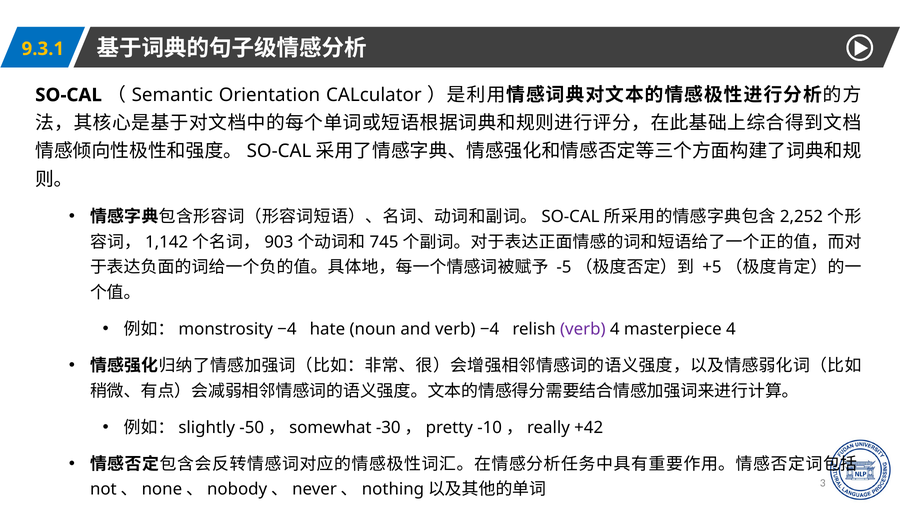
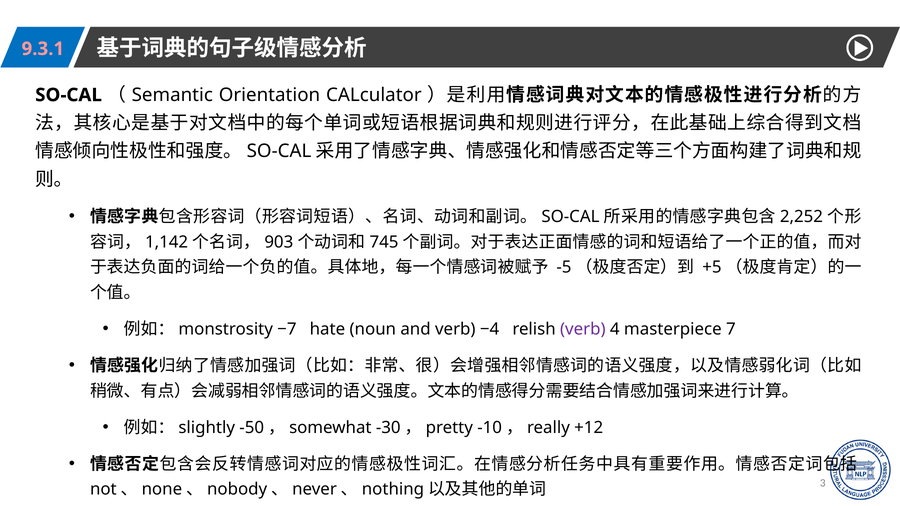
9.3.1 colour: yellow -> pink
−4 at (287, 329): −4 -> −7
masterpiece 4: 4 -> 7
+42: +42 -> +12
